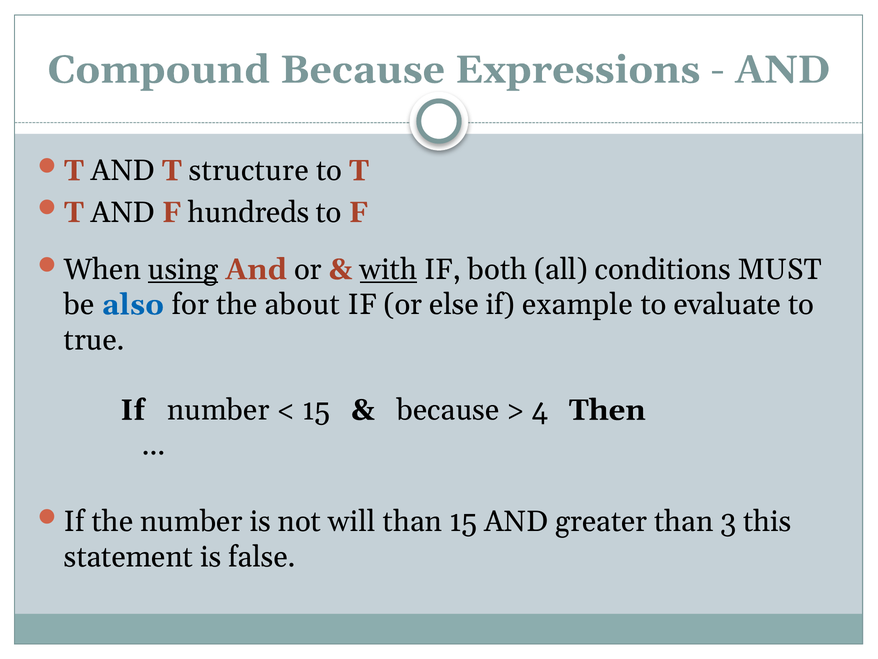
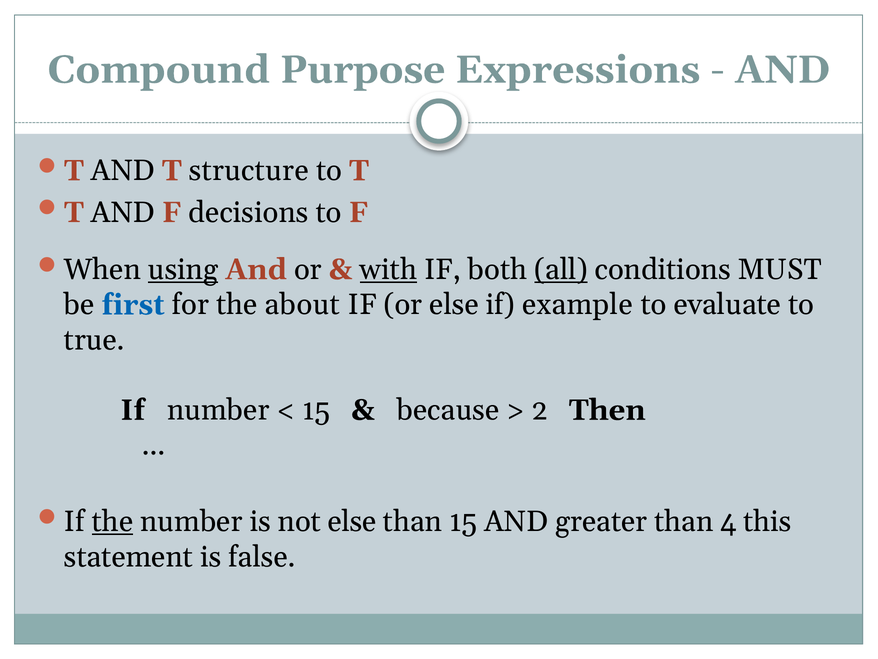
Compound Because: Because -> Purpose
hundreds: hundreds -> decisions
all underline: none -> present
also: also -> first
4: 4 -> 2
the at (113, 521) underline: none -> present
not will: will -> else
3: 3 -> 4
